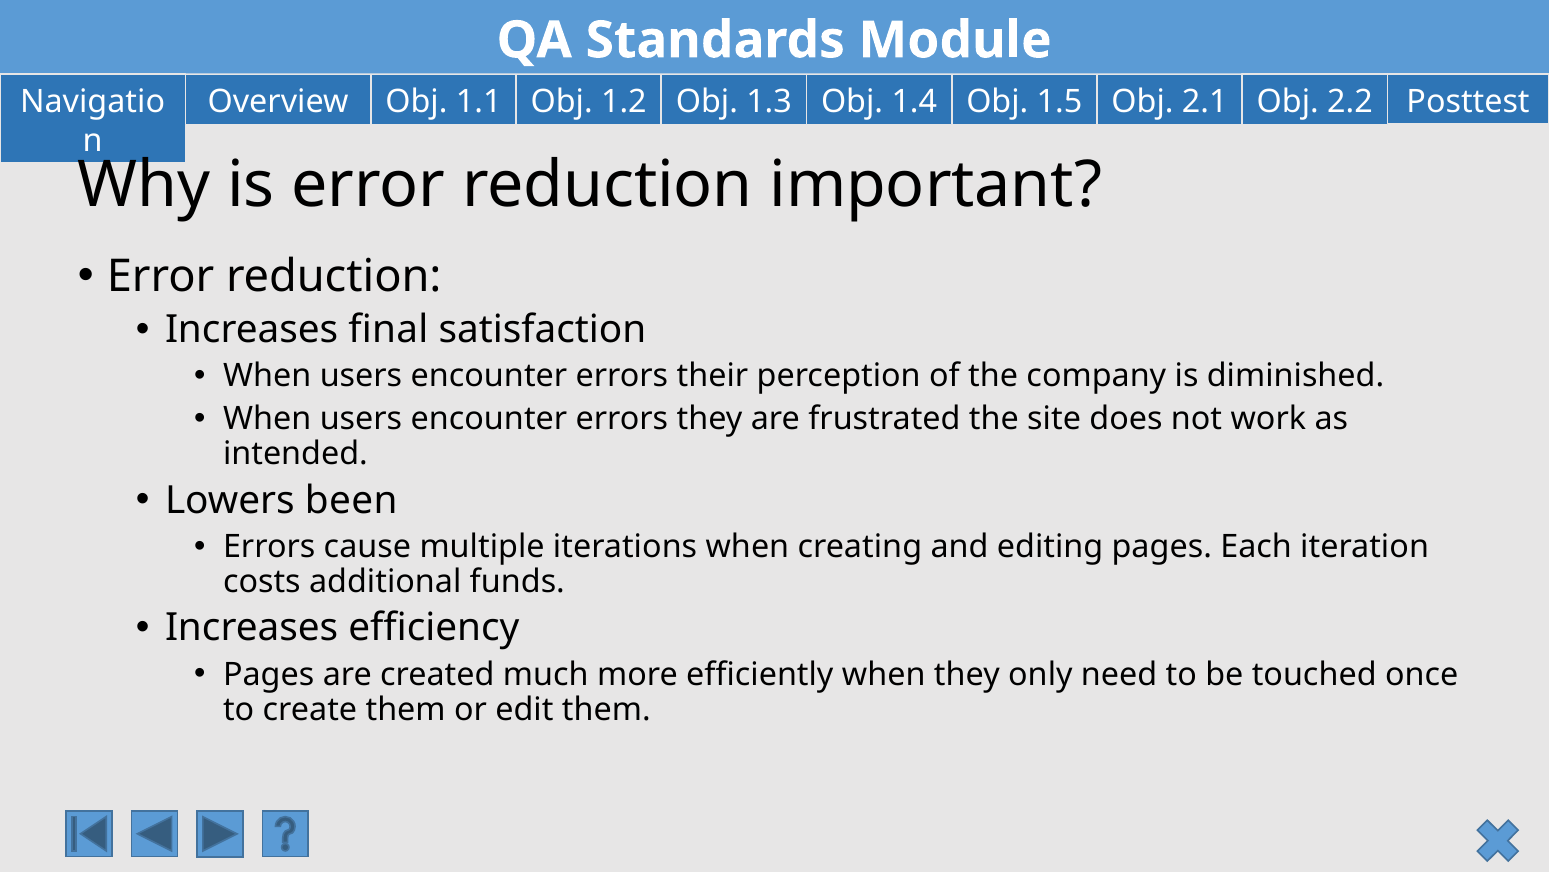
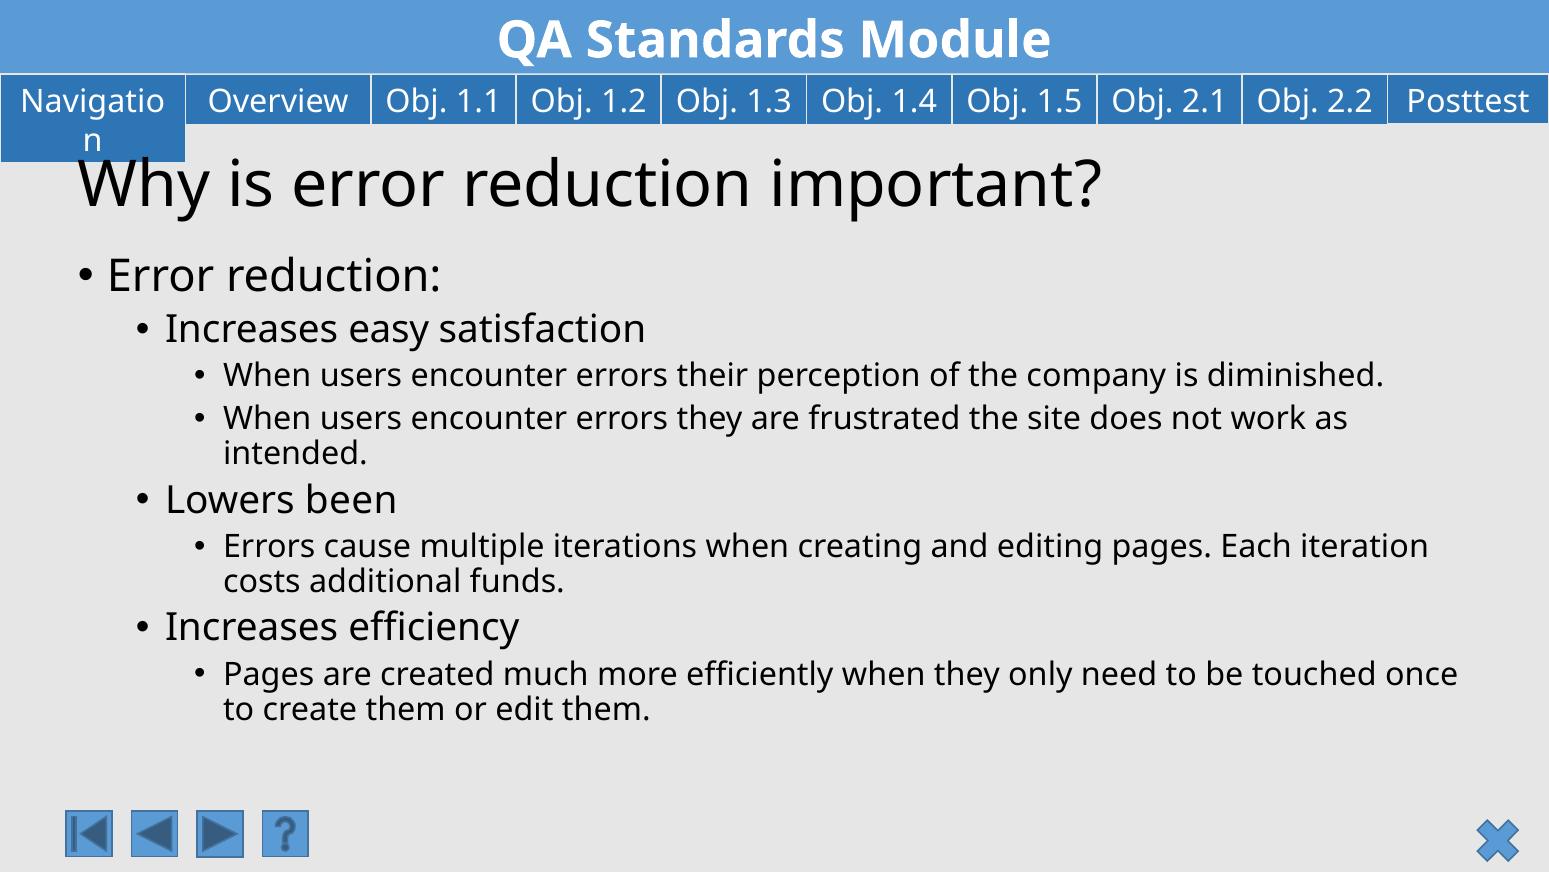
final: final -> easy
